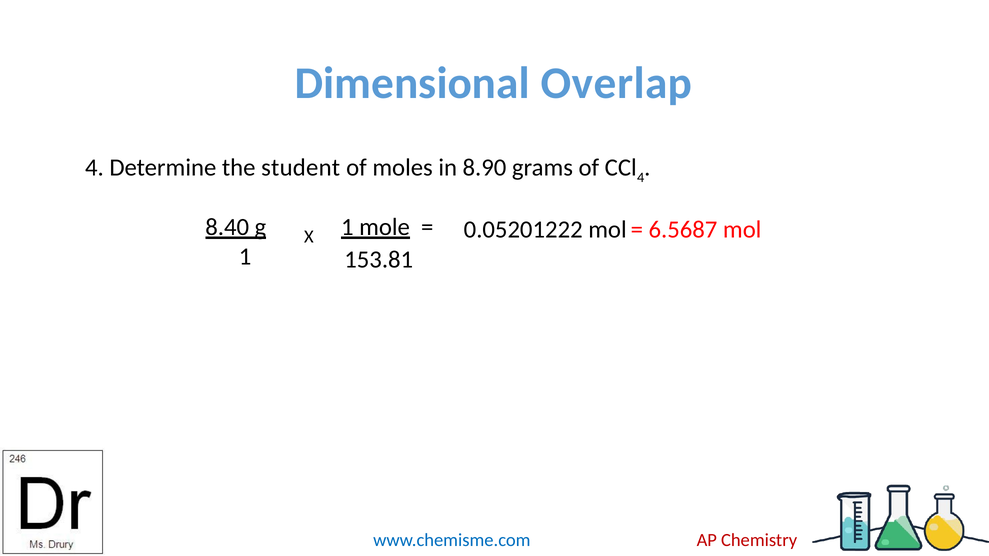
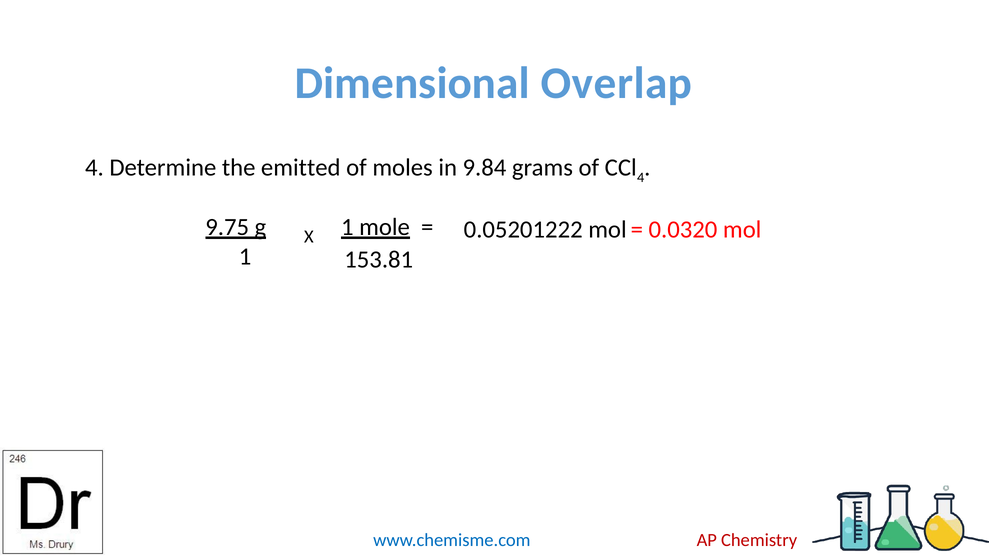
student: student -> emitted
8.90: 8.90 -> 9.84
8.40: 8.40 -> 9.75
6.5687: 6.5687 -> 0.0320
